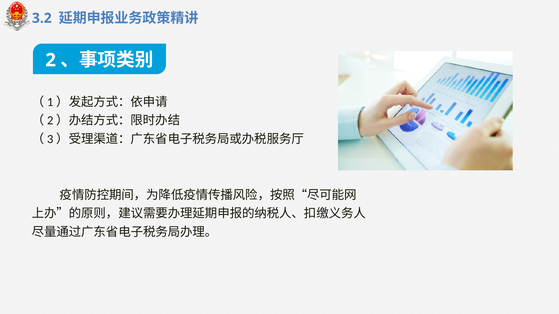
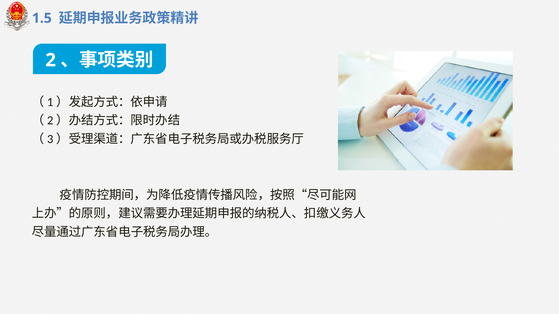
3.2: 3.2 -> 1.5
